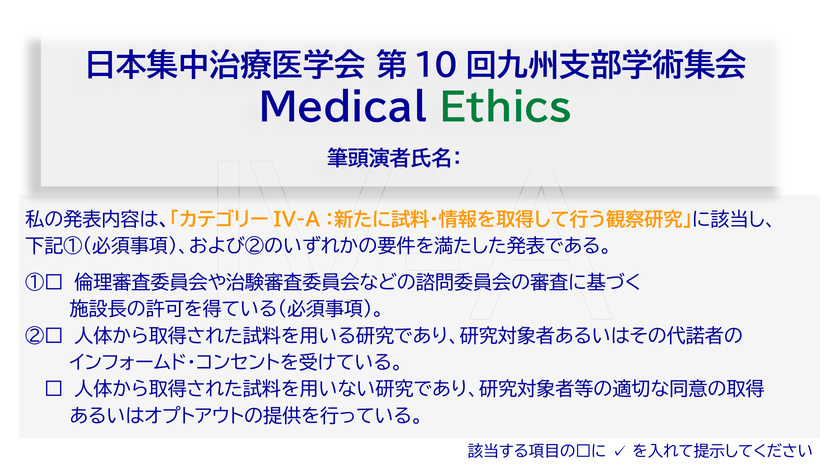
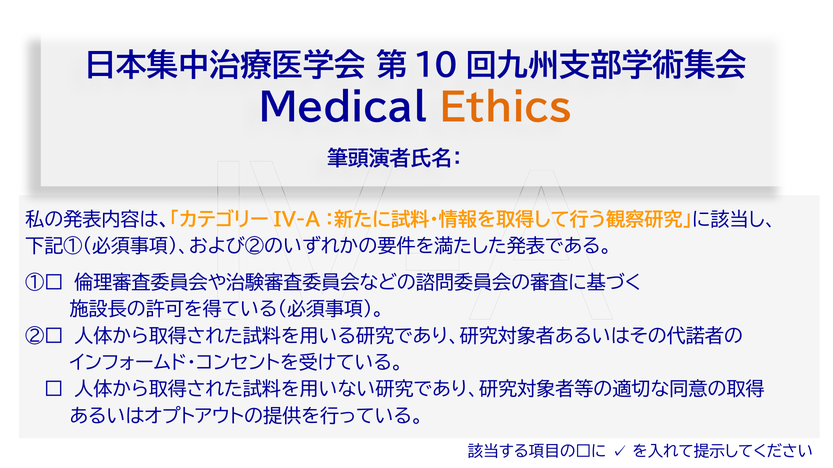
Ethics colour: green -> orange
